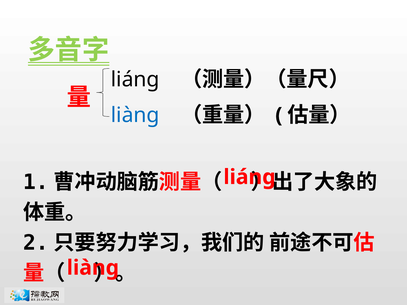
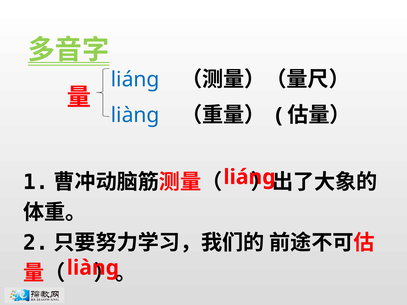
liánɡ at (135, 80) colour: black -> blue
